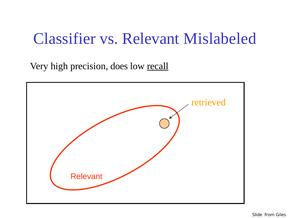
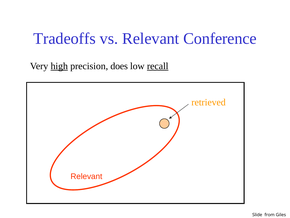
Classifier: Classifier -> Tradeoffs
Mislabeled: Mislabeled -> Conference
high underline: none -> present
